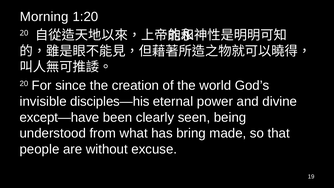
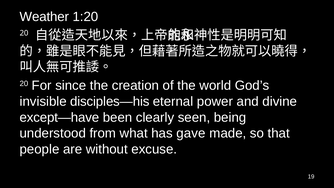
Morning: Morning -> Weather
bring: bring -> gave
